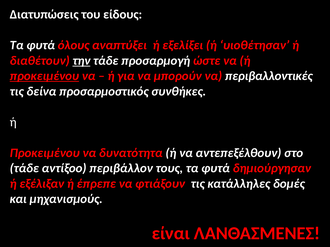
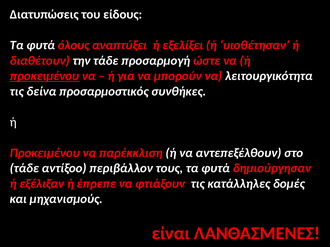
την underline: present -> none
περιβαλλοντικές: περιβαλλοντικές -> λειτουργικότητα
δυνατότητα: δυνατότητα -> παρέκκλιση
